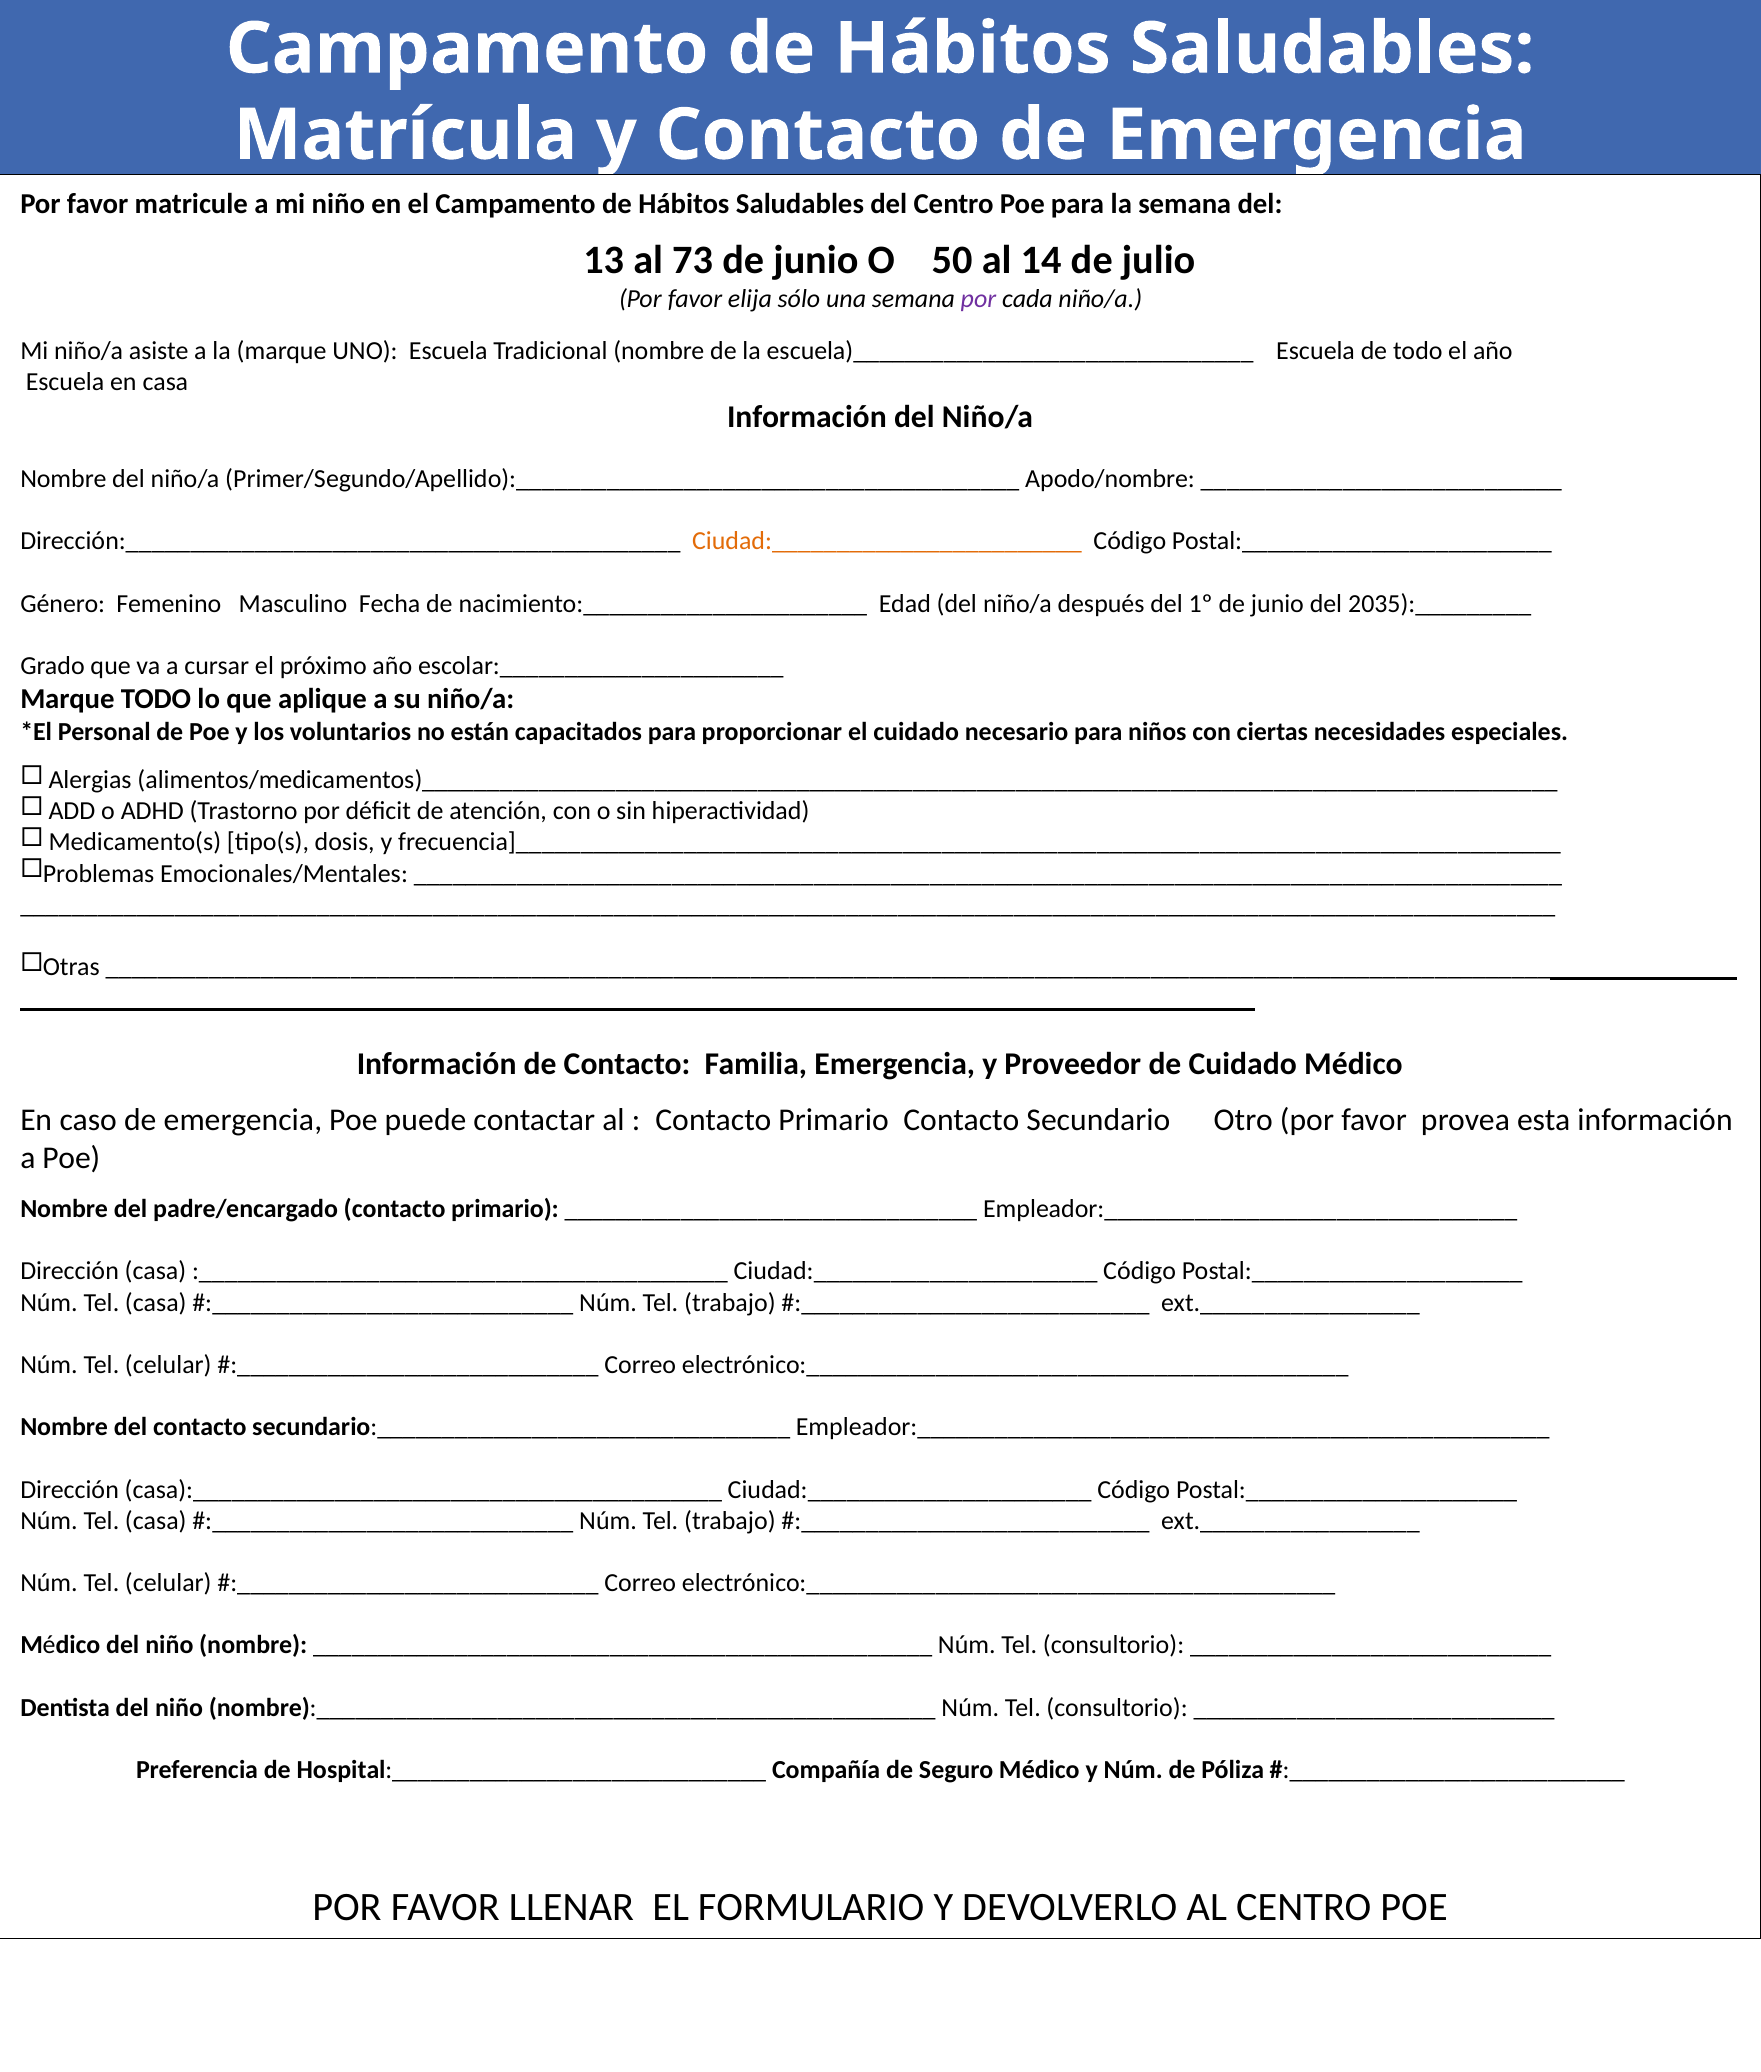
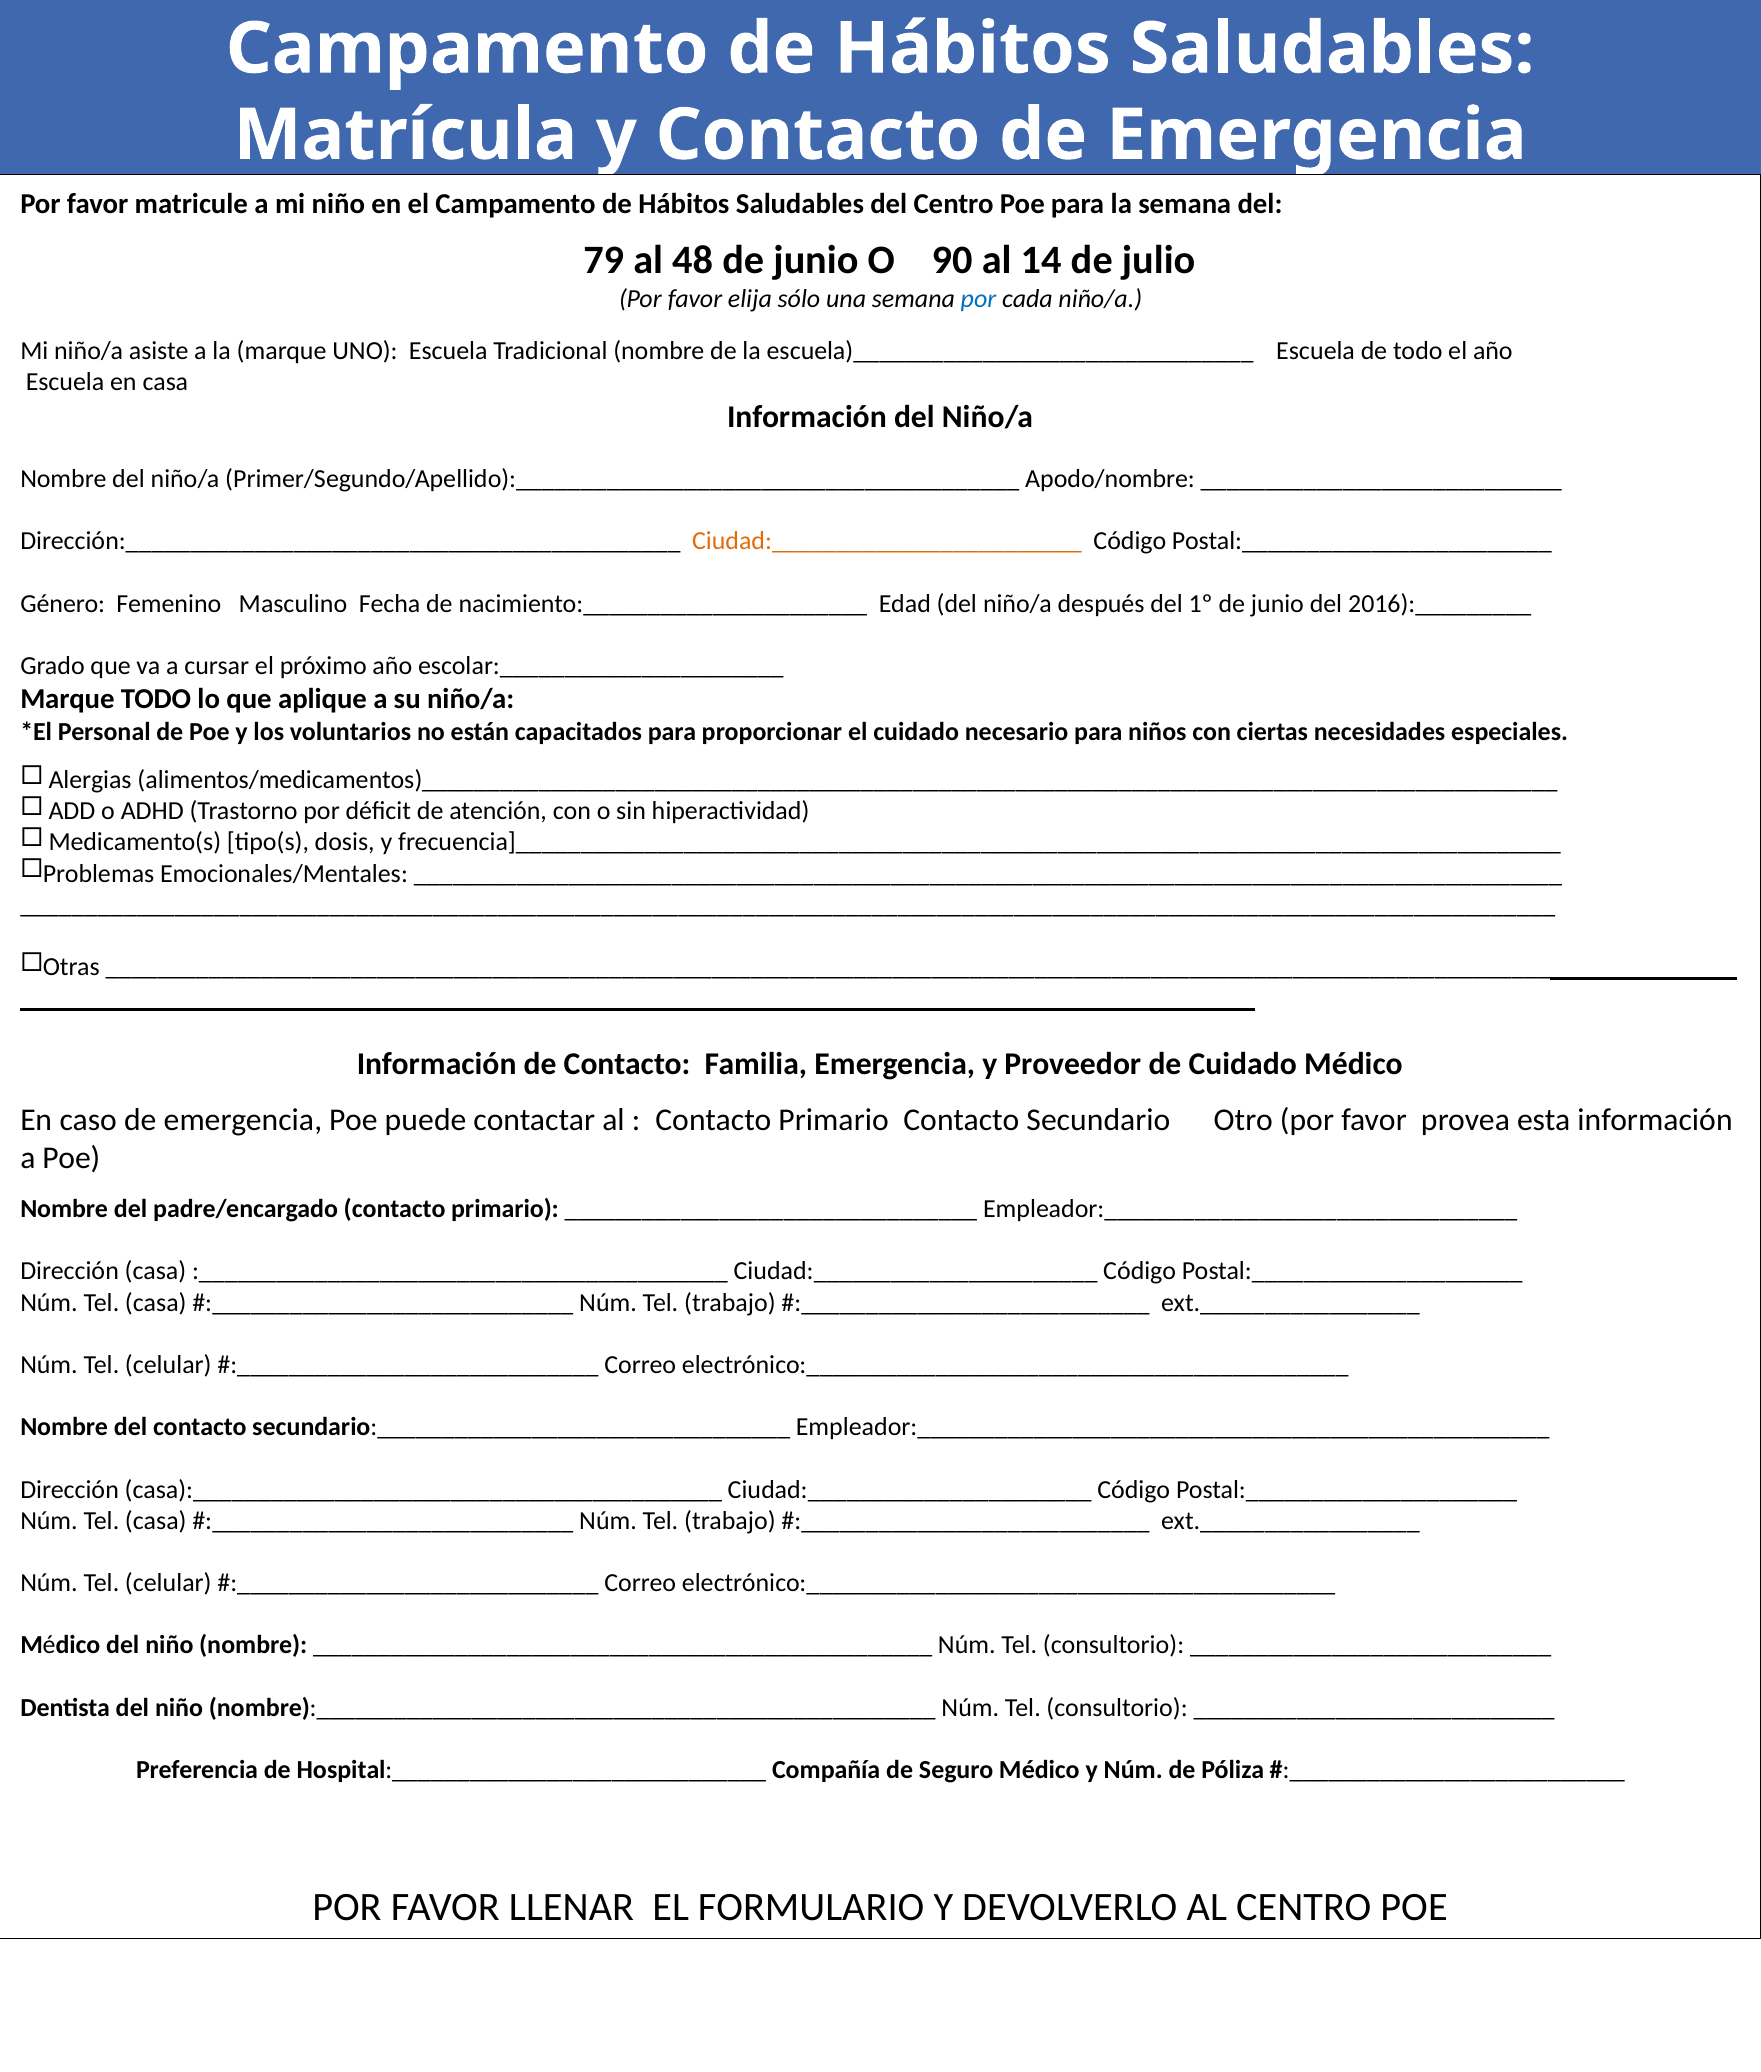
13: 13 -> 79
73: 73 -> 48
50: 50 -> 90
por at (978, 299) colour: purple -> blue
2035):_________: 2035):_________ -> 2016):_________
